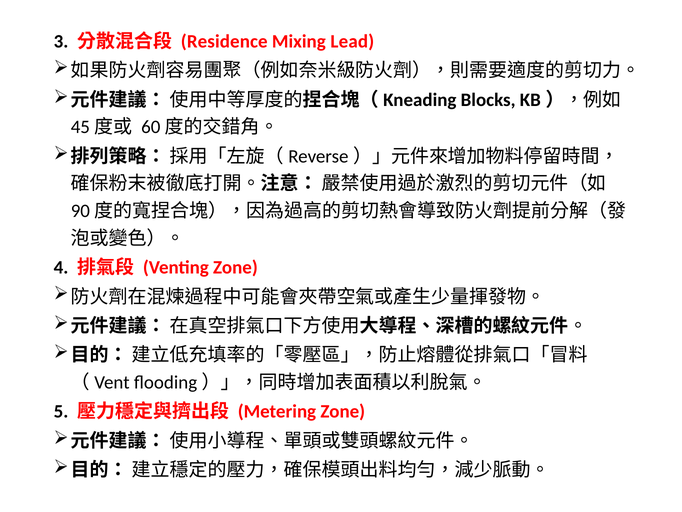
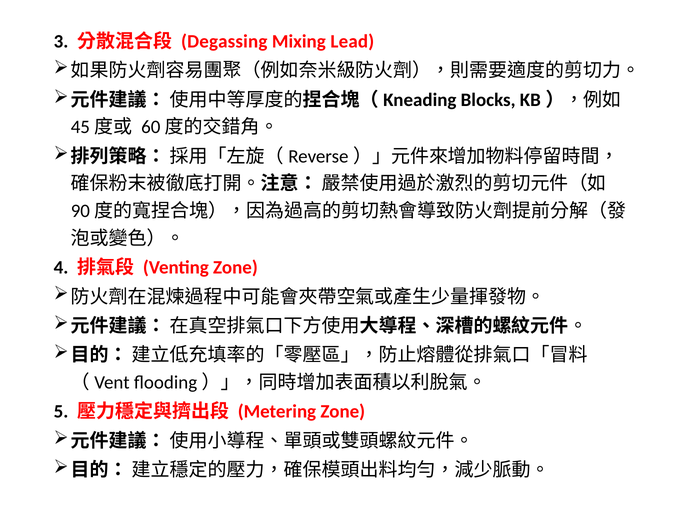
Residence: Residence -> Degassing
